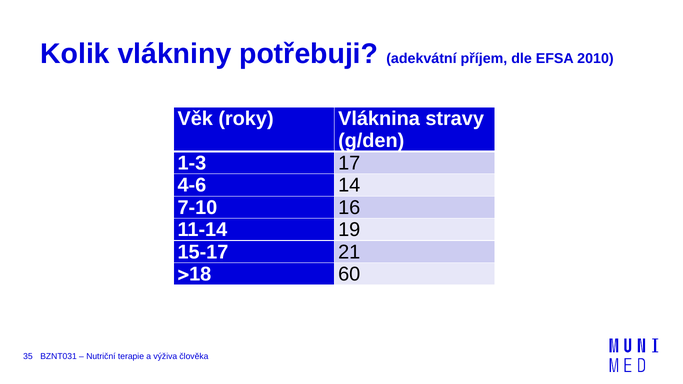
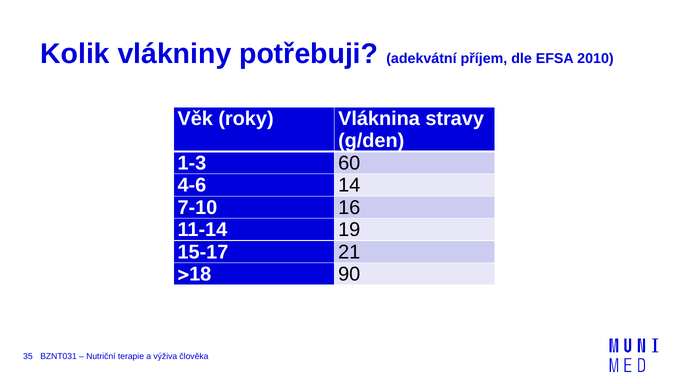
17: 17 -> 60
60: 60 -> 90
